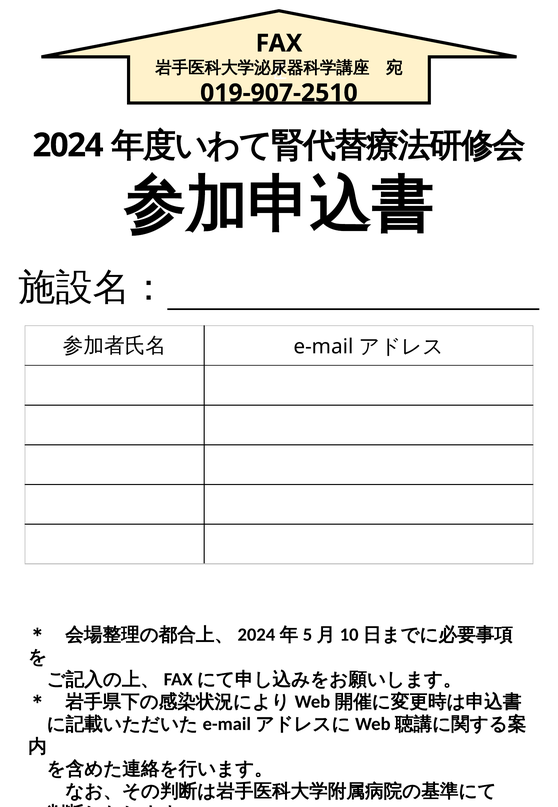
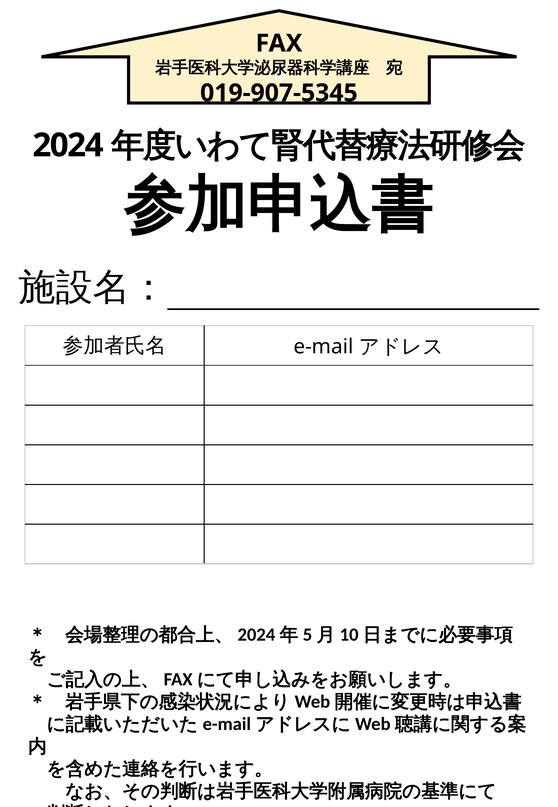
019-907-2510: 019-907-2510 -> 019-907-5345
